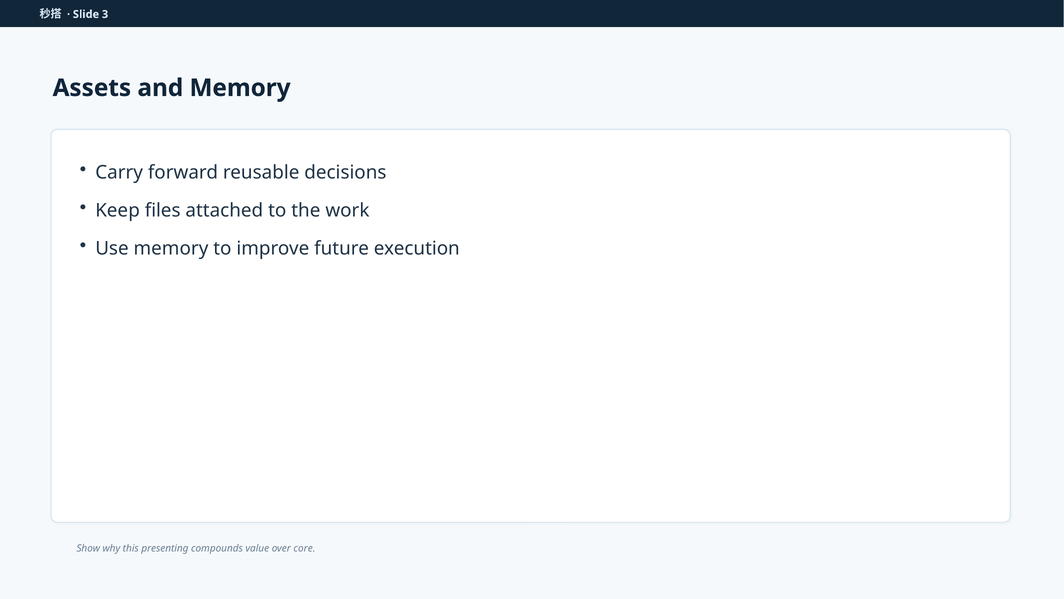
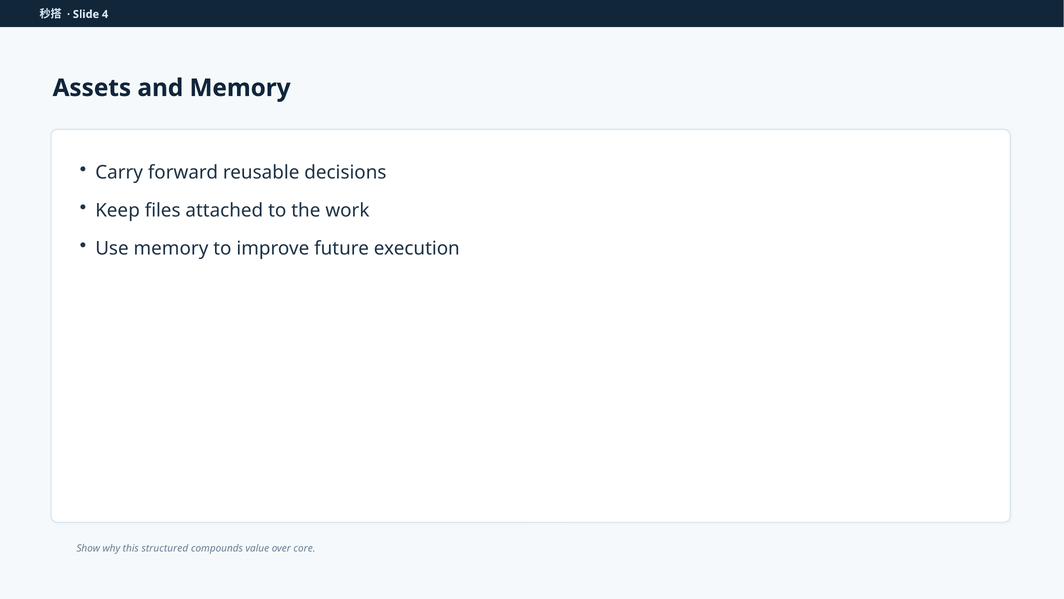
3: 3 -> 4
presenting: presenting -> structured
